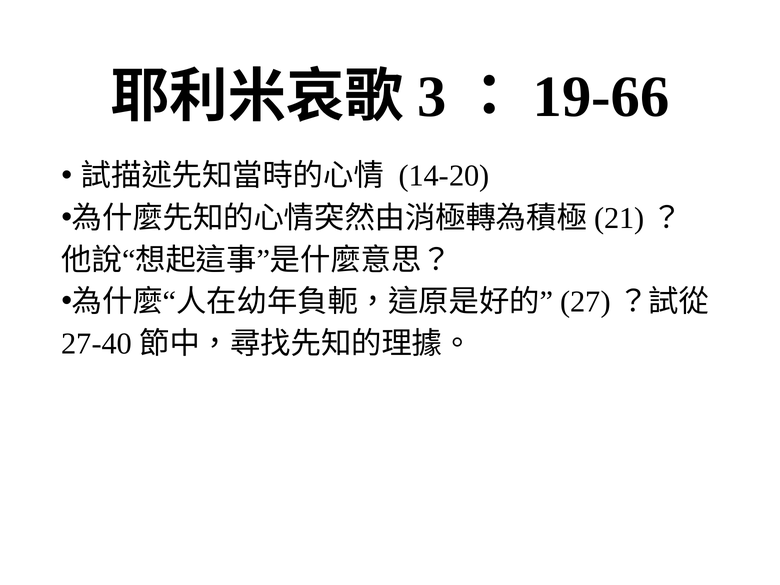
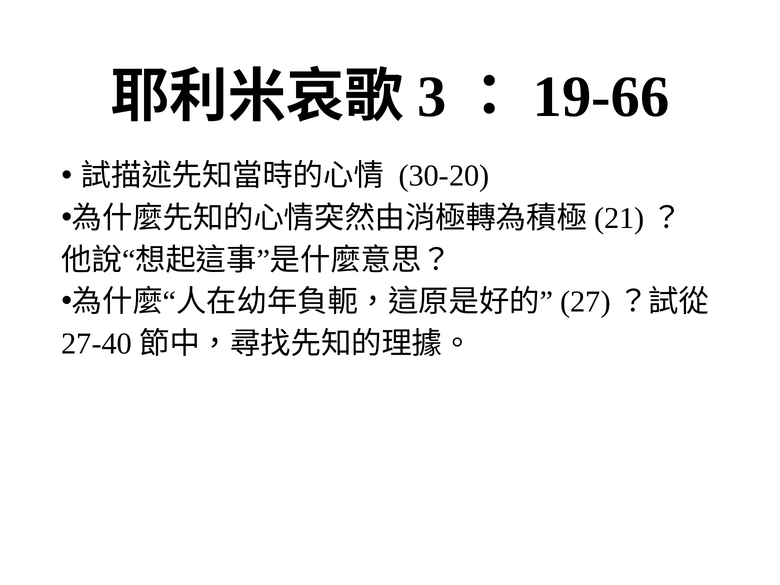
14-20: 14-20 -> 30-20
